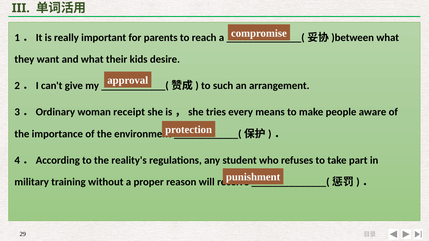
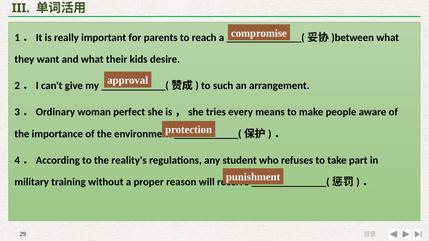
receipt: receipt -> perfect
